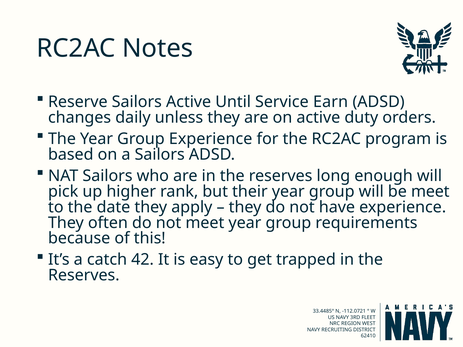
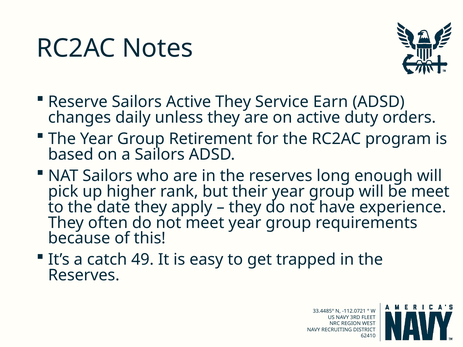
Active Until: Until -> They
Group Experience: Experience -> Retirement
42: 42 -> 49
